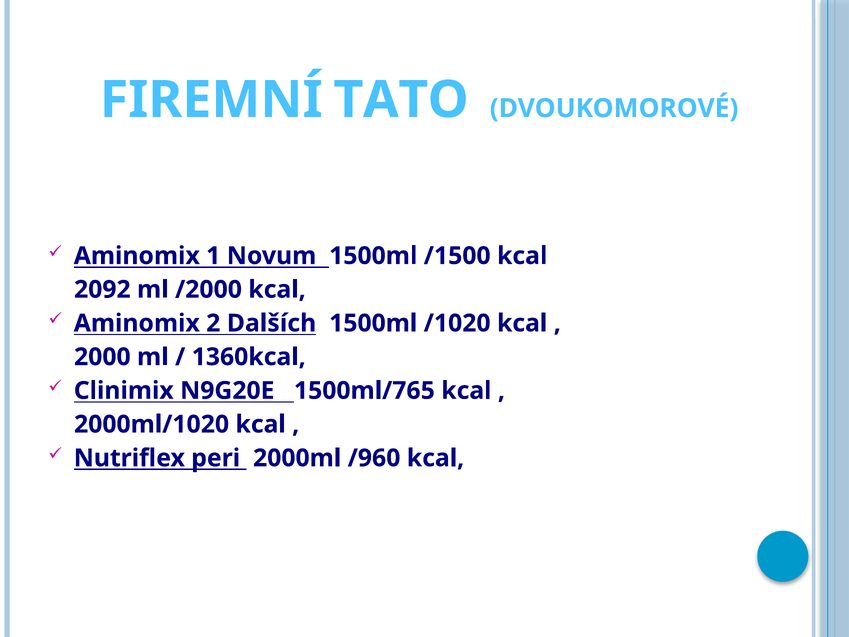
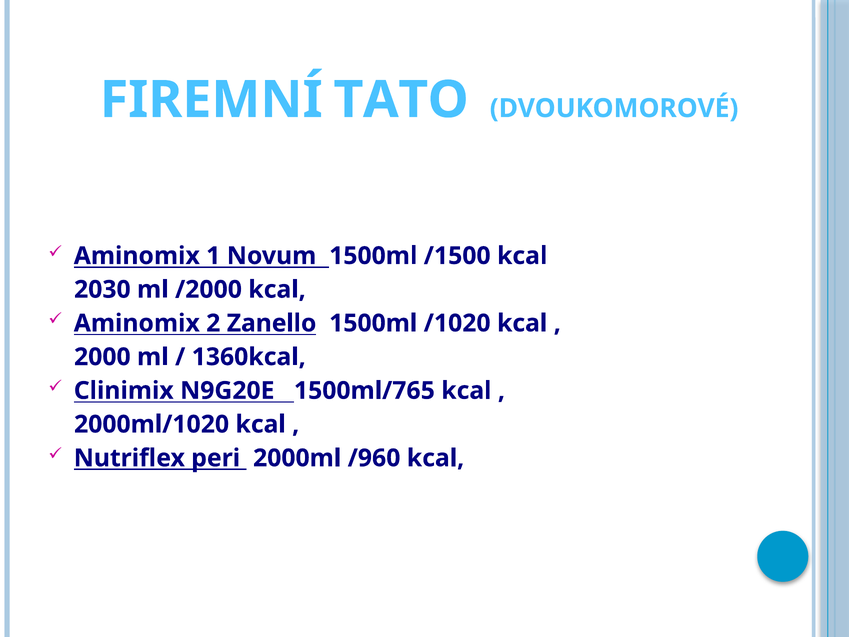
2092: 2092 -> 2030
Dalších: Dalších -> Zanello
